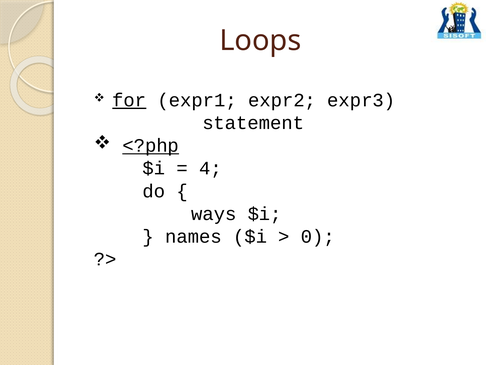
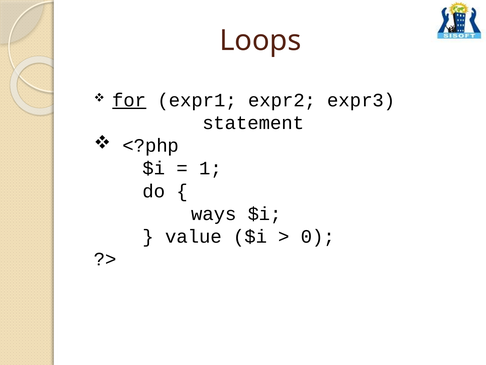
<?php underline: present -> none
4: 4 -> 1
names: names -> value
